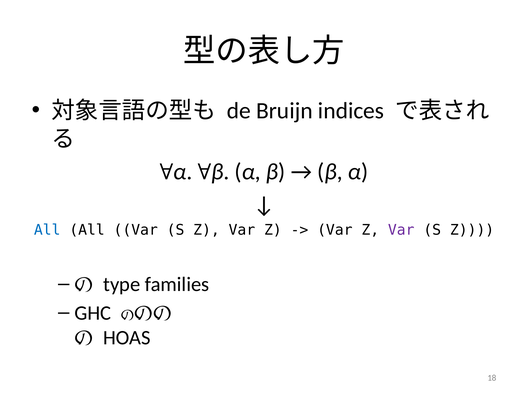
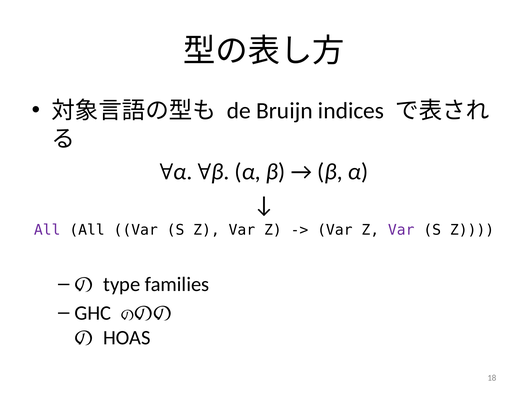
All at (47, 230) colour: blue -> purple
